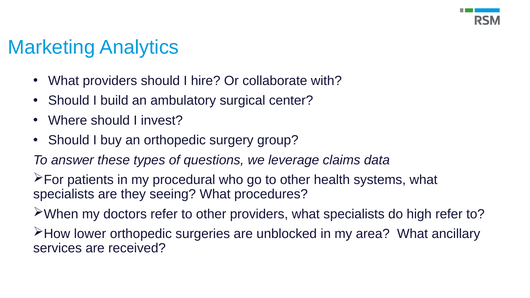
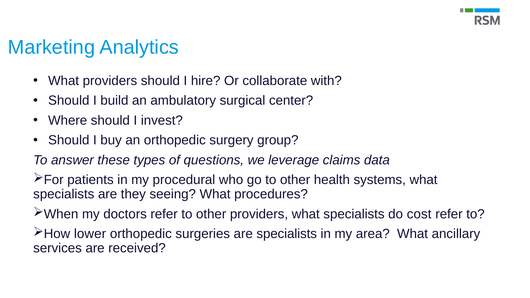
high: high -> cost
are unblocked: unblocked -> specialists
